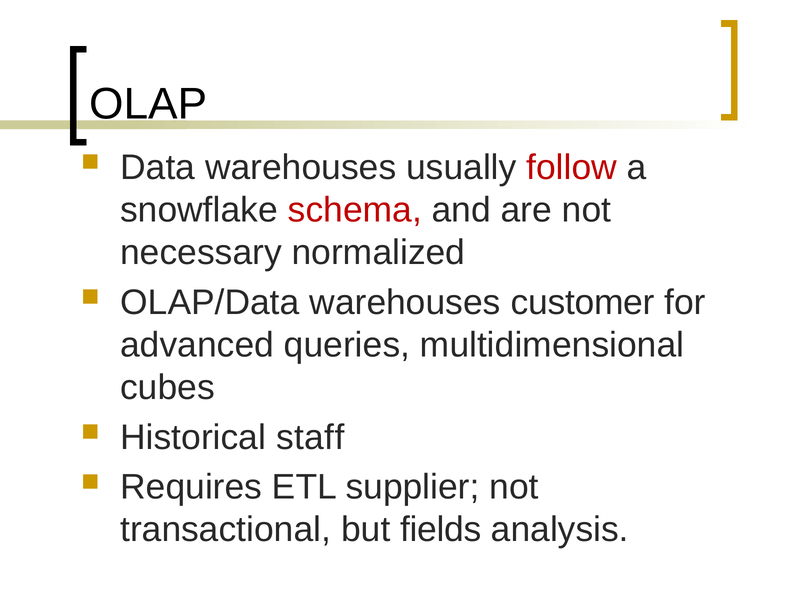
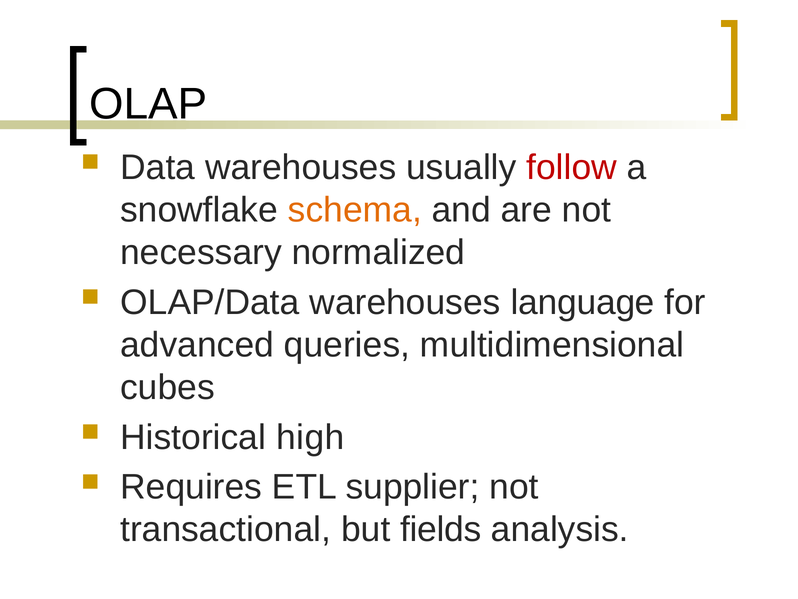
schema colour: red -> orange
customer: customer -> language
staff: staff -> high
